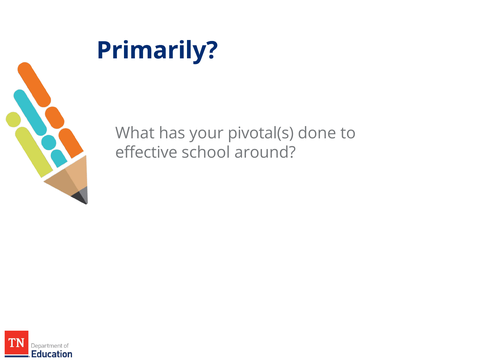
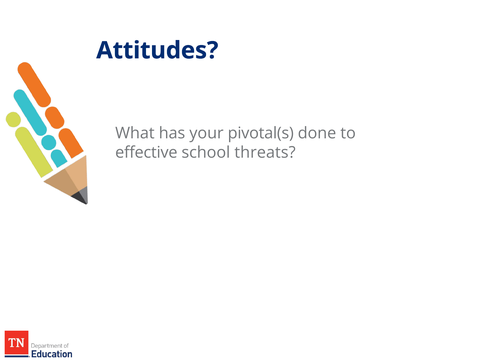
Primarily: Primarily -> Attitudes
around: around -> threats
